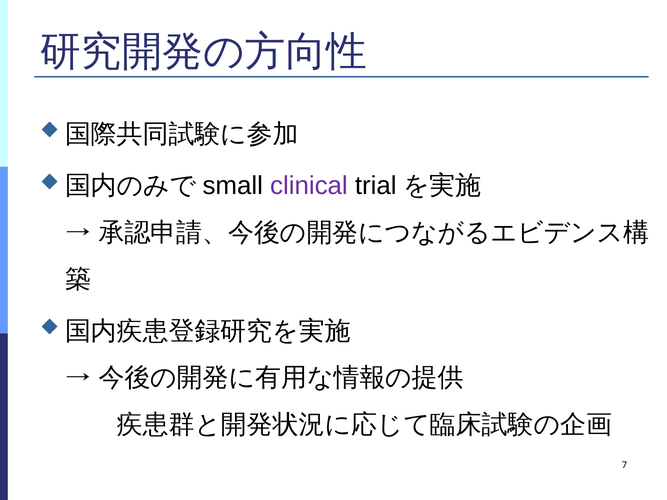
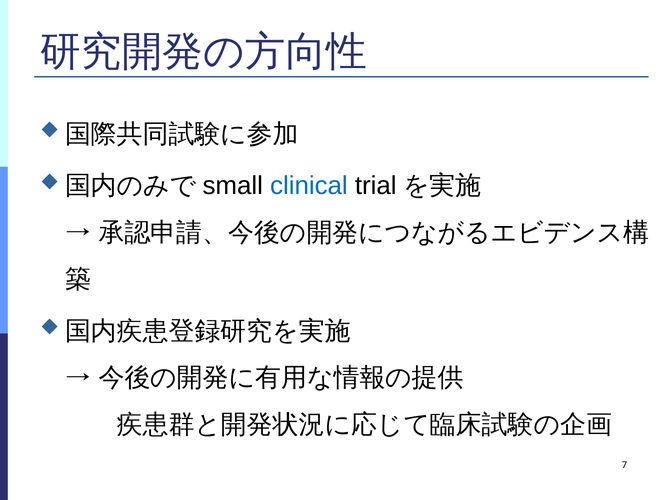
clinical colour: purple -> blue
